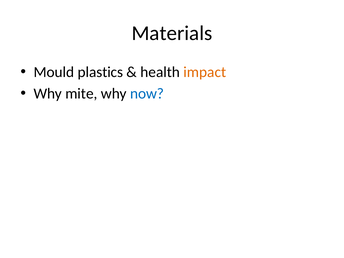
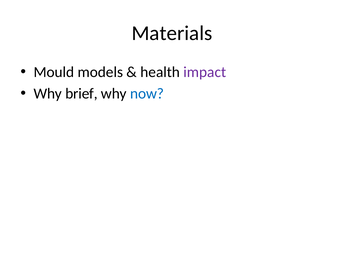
plastics: plastics -> models
impact colour: orange -> purple
mite: mite -> brief
